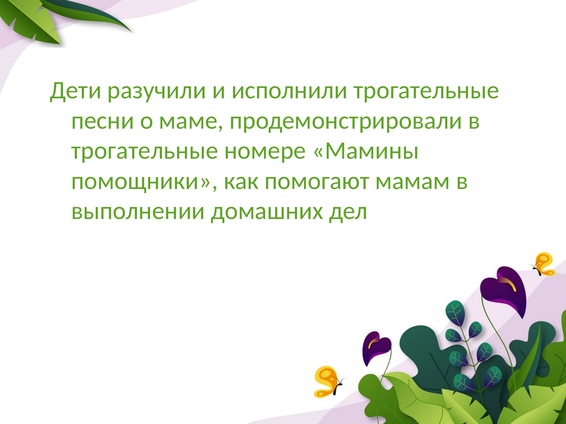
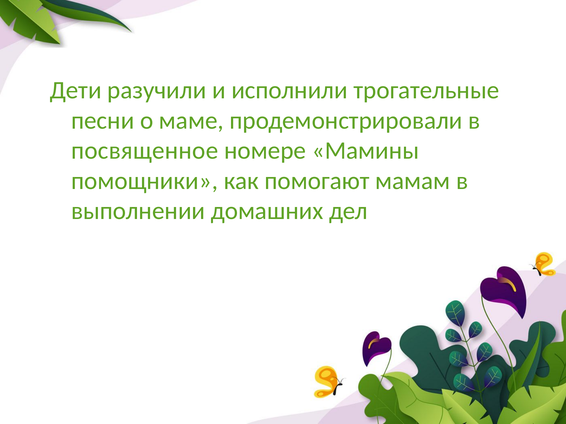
трогательные at (145, 151): трогательные -> посвященное
